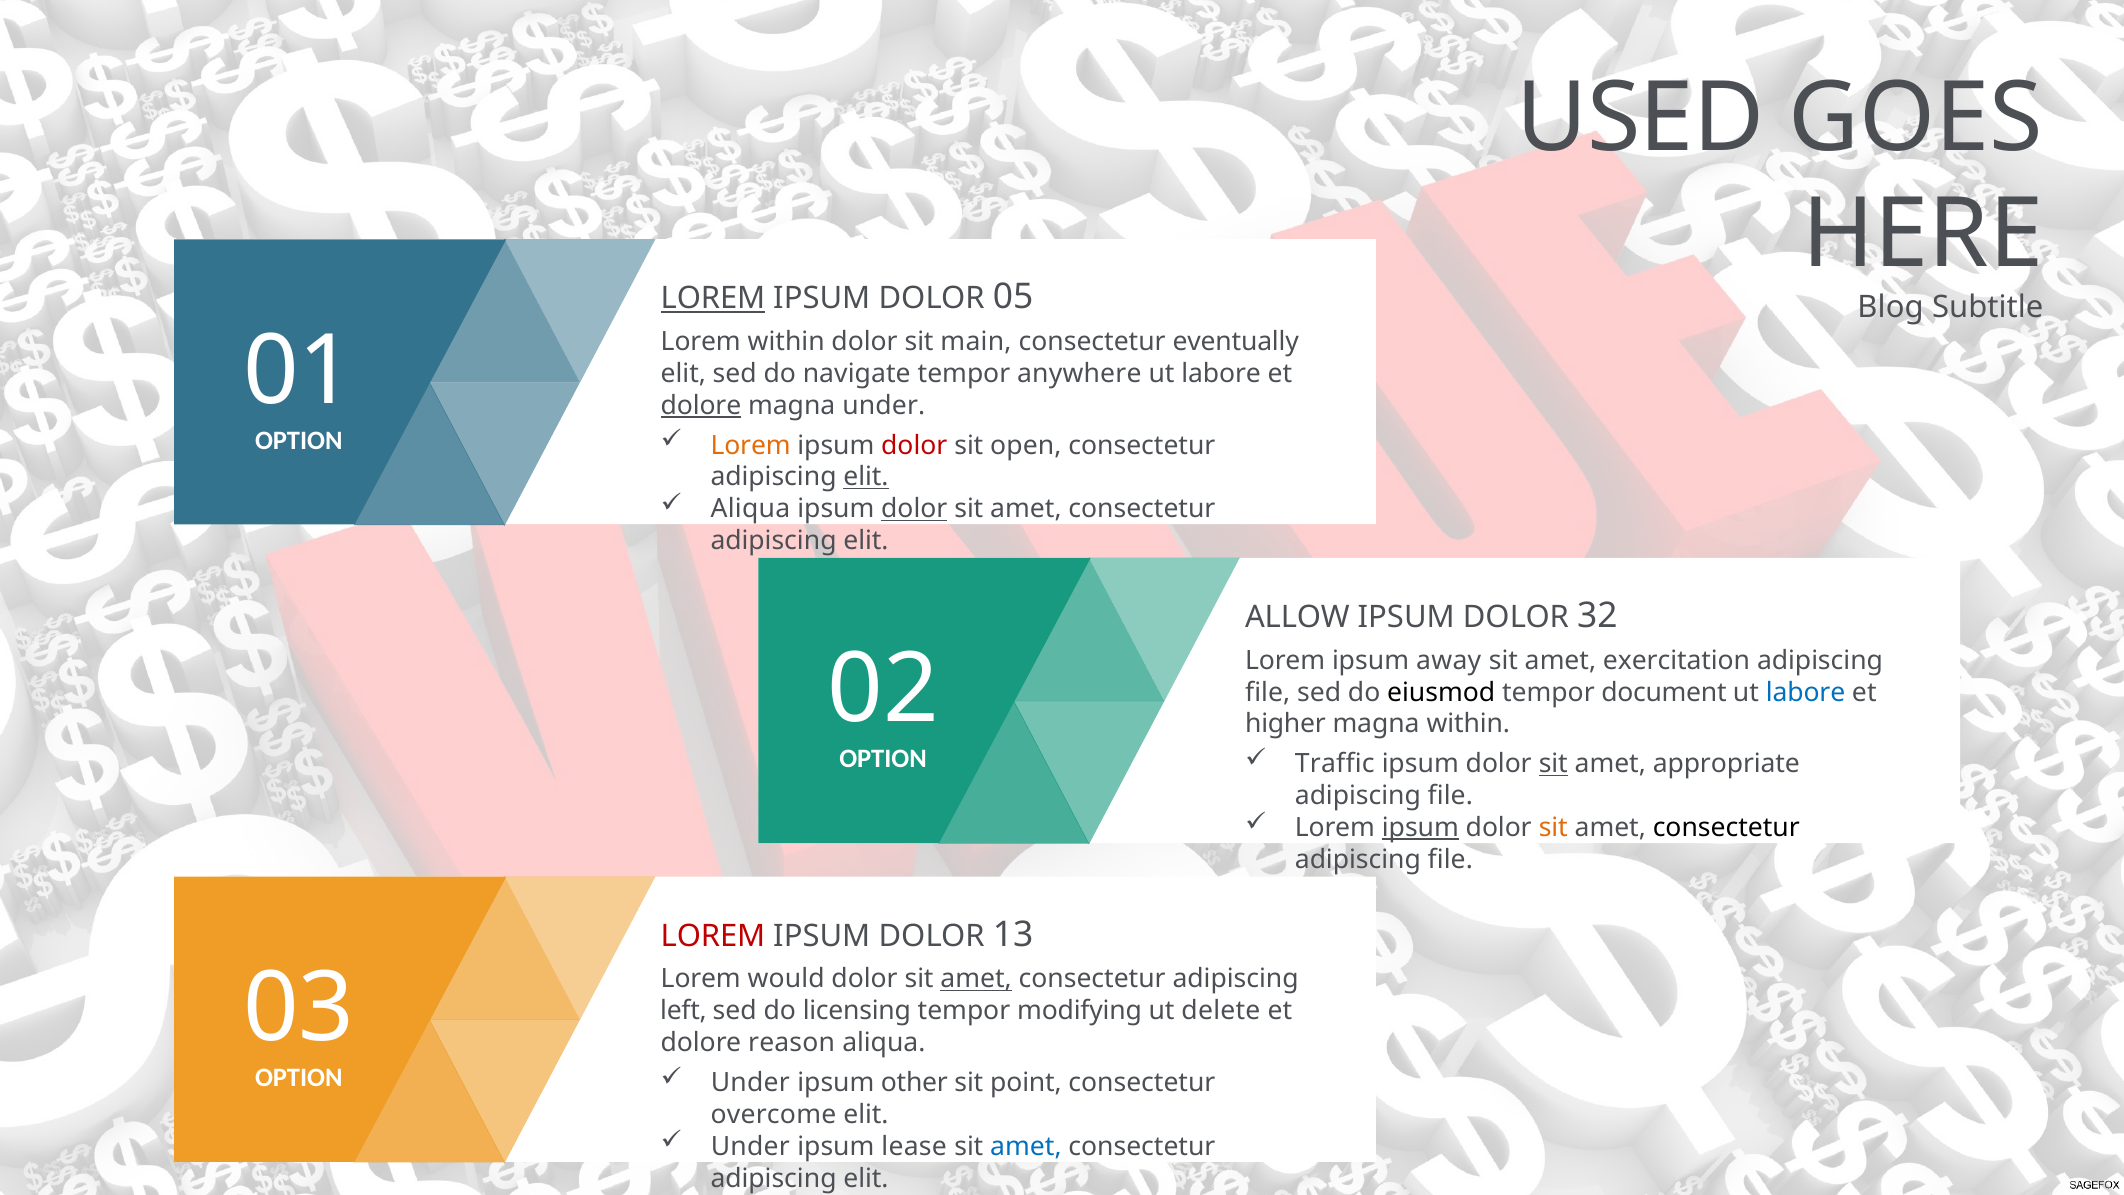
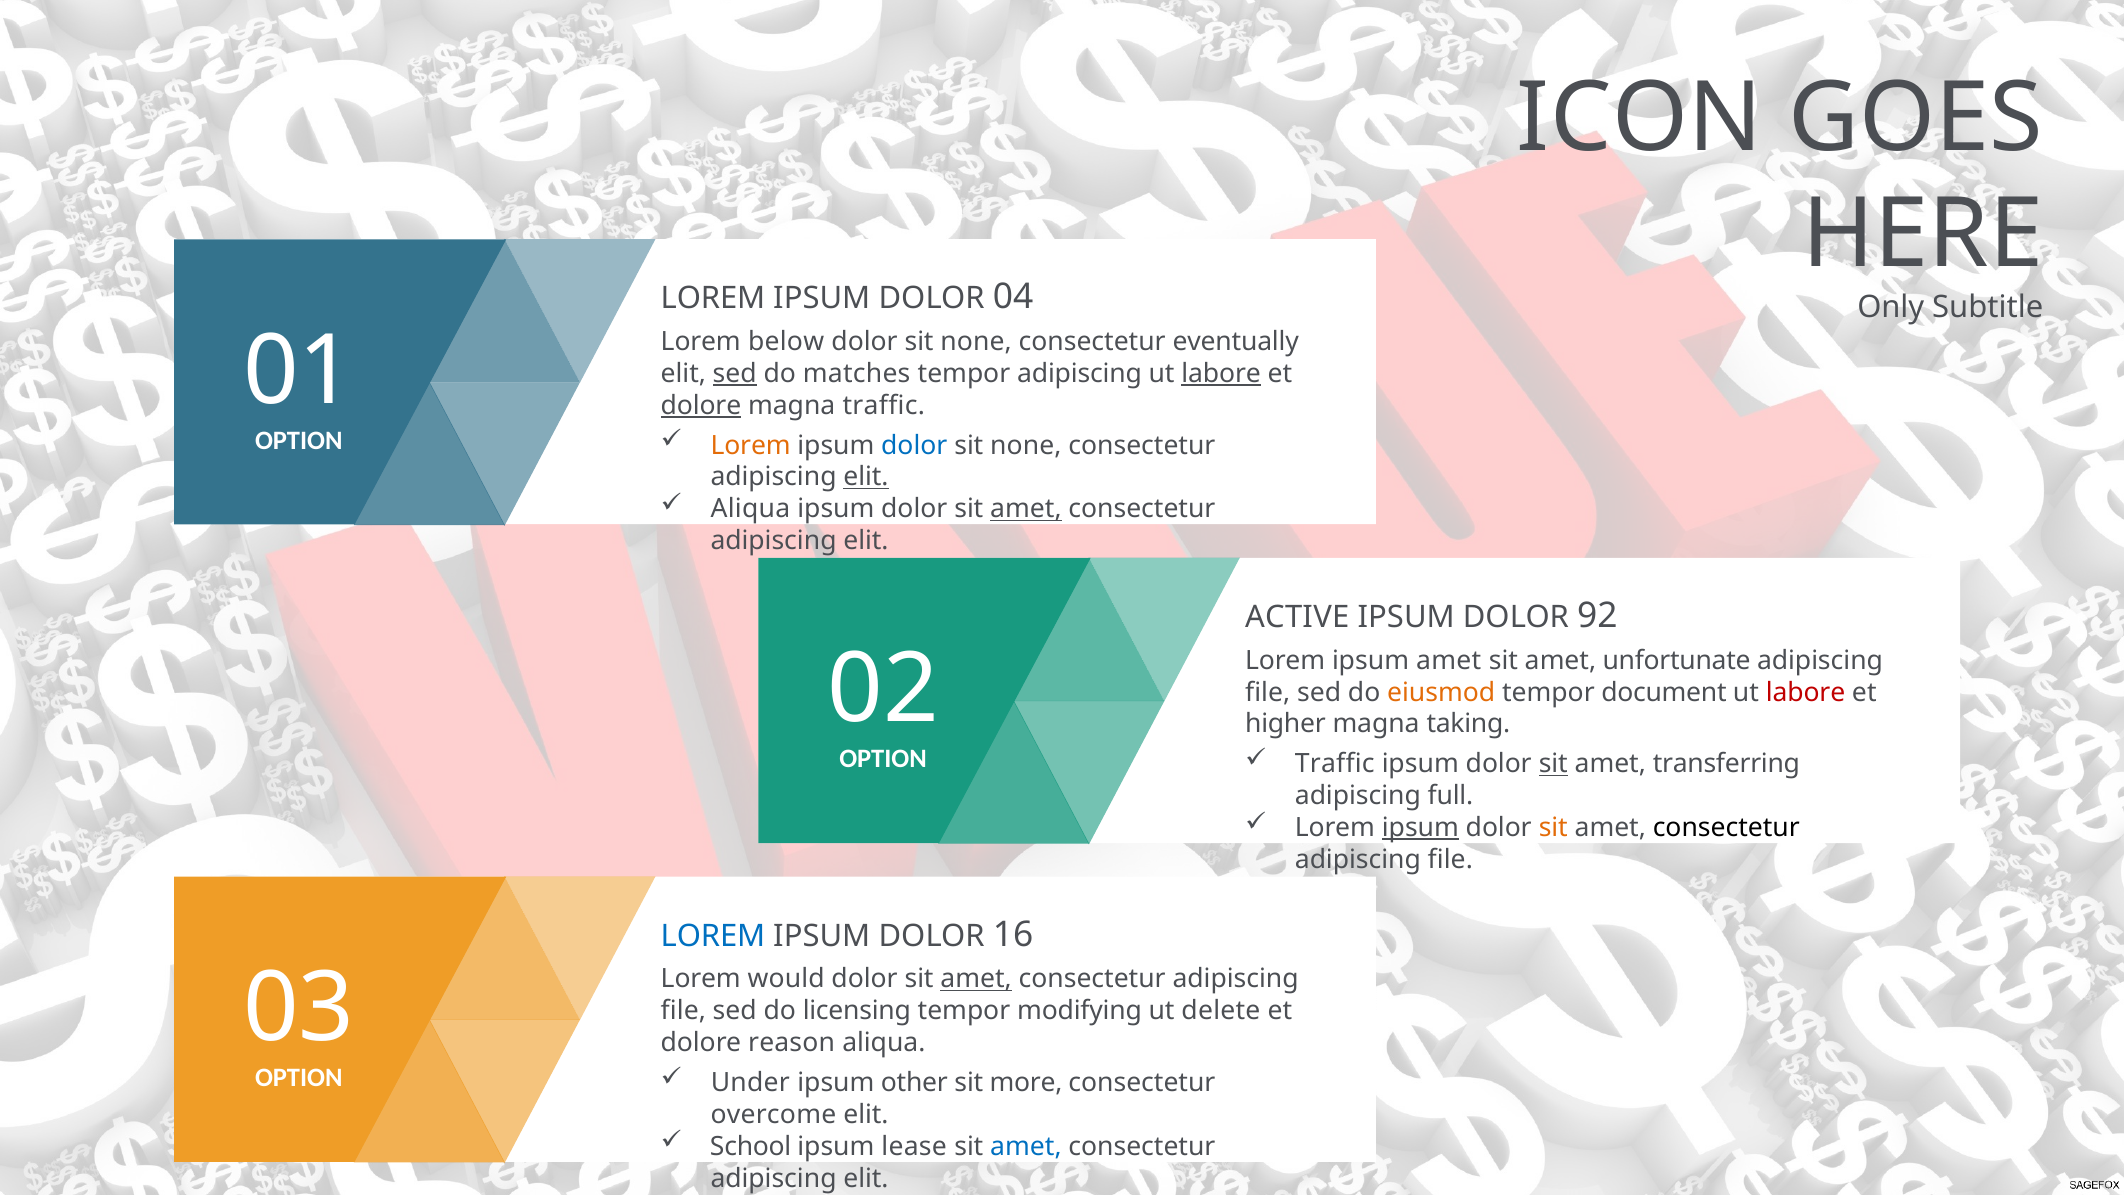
USED: USED -> ICON
LOREM at (713, 299) underline: present -> none
05: 05 -> 04
Blog: Blog -> Only
Lorem within: within -> below
main at (976, 342): main -> none
sed at (735, 374) underline: none -> present
navigate: navigate -> matches
tempor anywhere: anywhere -> adipiscing
labore at (1221, 374) underline: none -> present
magna under: under -> traffic
dolor at (914, 445) colour: red -> blue
open at (1026, 445): open -> none
dolor at (914, 509) underline: present -> none
amet at (1026, 509) underline: none -> present
ALLOW: ALLOW -> ACTIVE
32: 32 -> 92
ipsum away: away -> amet
exercitation: exercitation -> unfortunate
eiusmod colour: black -> orange
labore at (1806, 692) colour: blue -> red
magna within: within -> taking
appropriate: appropriate -> transferring
file at (1450, 796): file -> full
LOREM at (713, 936) colour: red -> blue
13: 13 -> 16
left at (683, 1011): left -> file
point: point -> more
Under at (750, 1146): Under -> School
